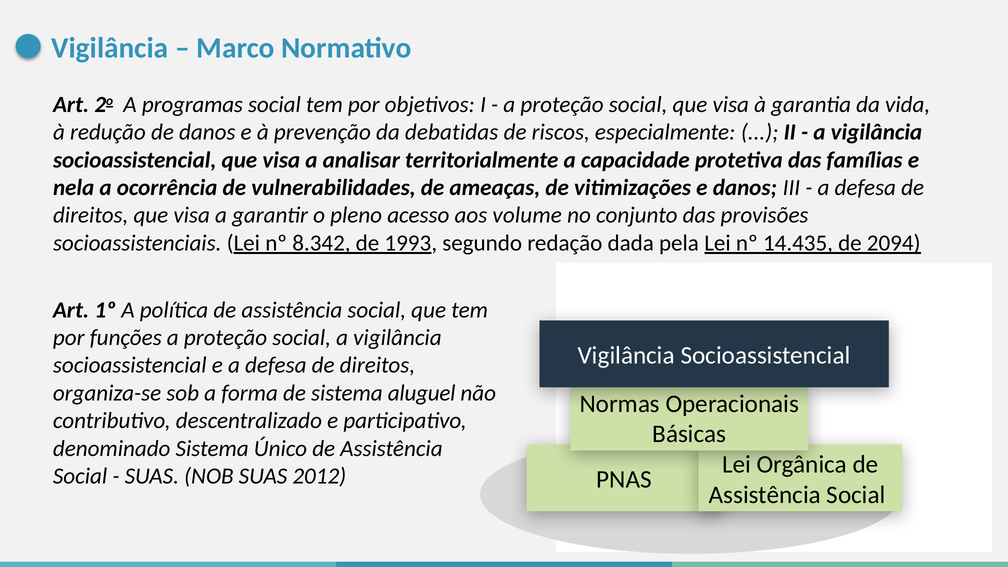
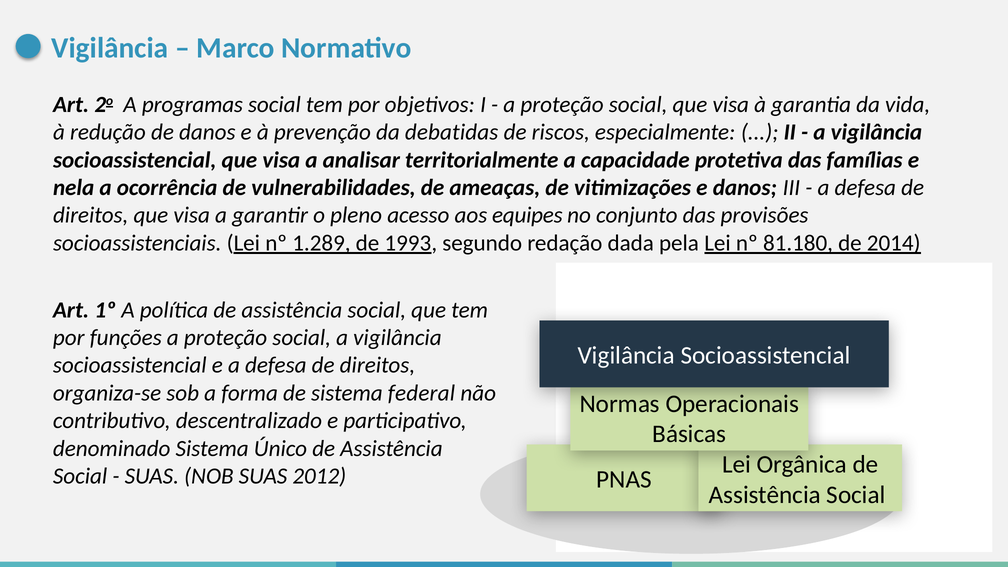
volume: volume -> equipes
8.342: 8.342 -> 1.289
14.435: 14.435 -> 81.180
2094: 2094 -> 2014
aluguel: aluguel -> federal
